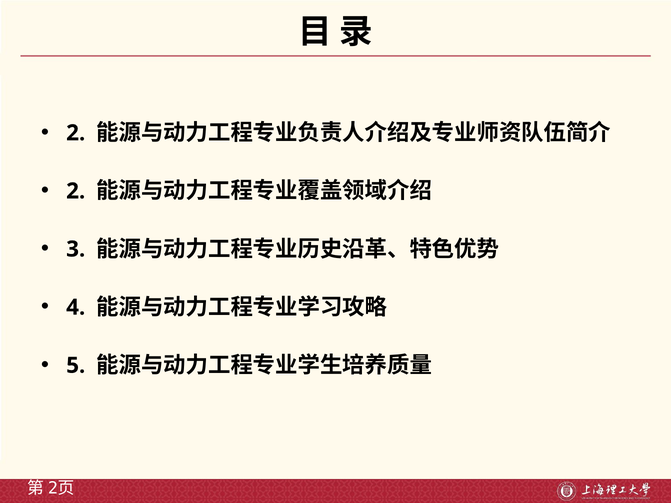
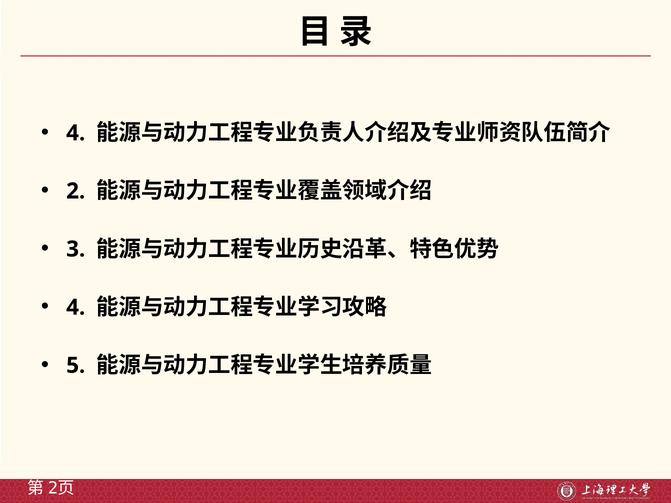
2 at (76, 133): 2 -> 4
